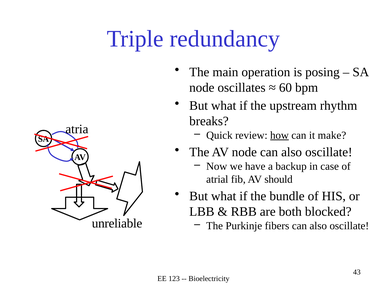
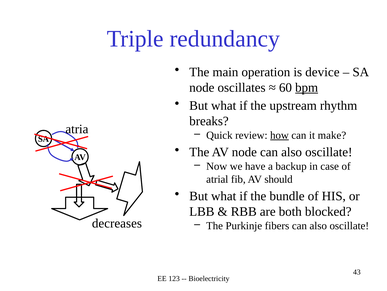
posing: posing -> device
bpm underline: none -> present
unreliable: unreliable -> decreases
